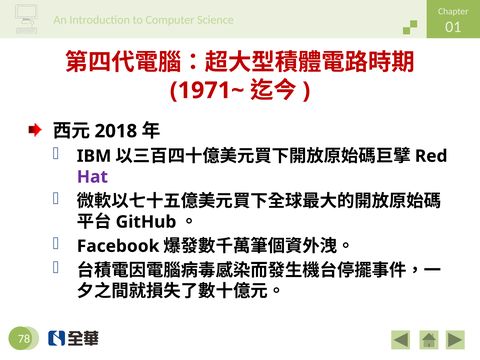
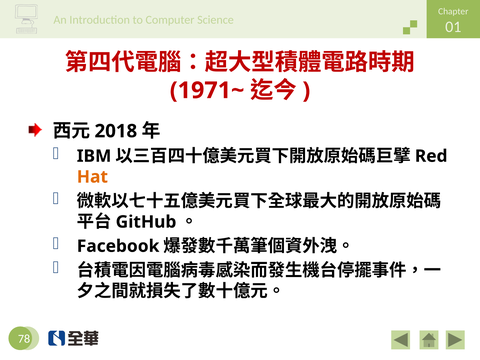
Hat colour: purple -> orange
